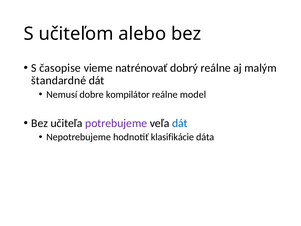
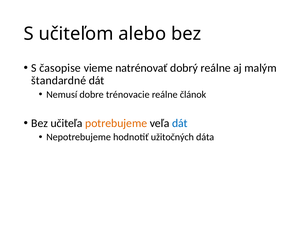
kompilátor: kompilátor -> trénovacie
model: model -> článok
potrebujeme colour: purple -> orange
klasifikácie: klasifikácie -> užitočných
